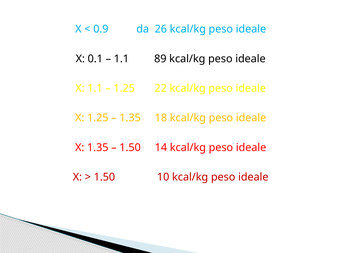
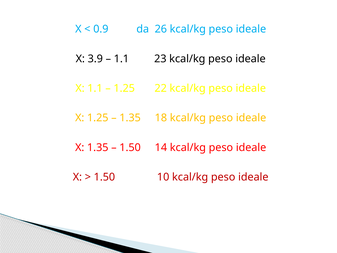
0.1: 0.1 -> 3.9
89: 89 -> 23
